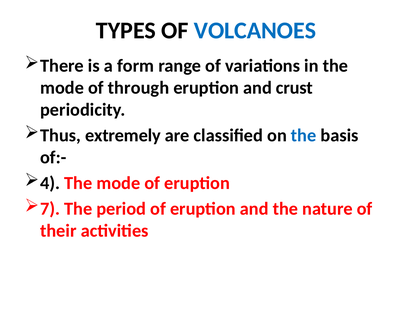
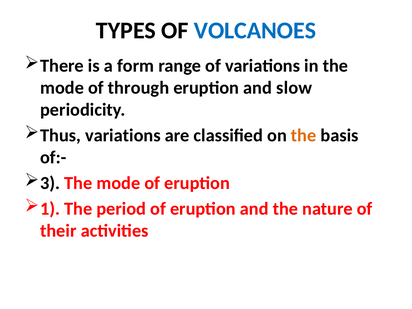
crust: crust -> slow
Thus extremely: extremely -> variations
the at (304, 135) colour: blue -> orange
4: 4 -> 3
7: 7 -> 1
